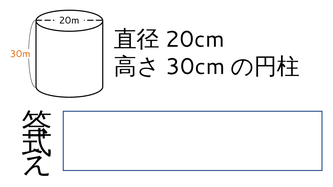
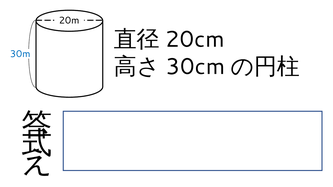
30m colour: orange -> blue
